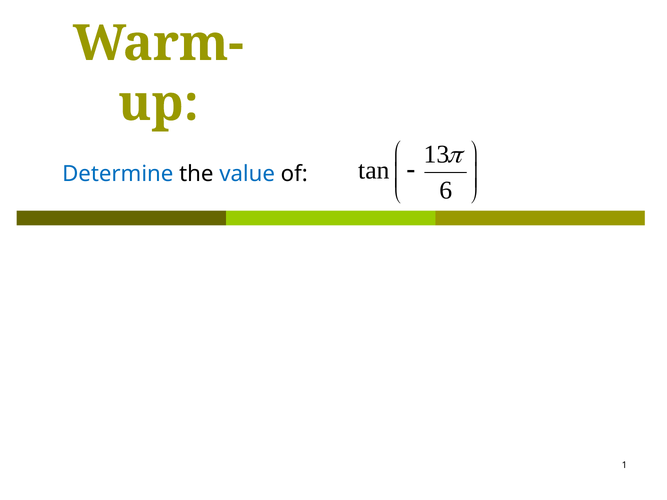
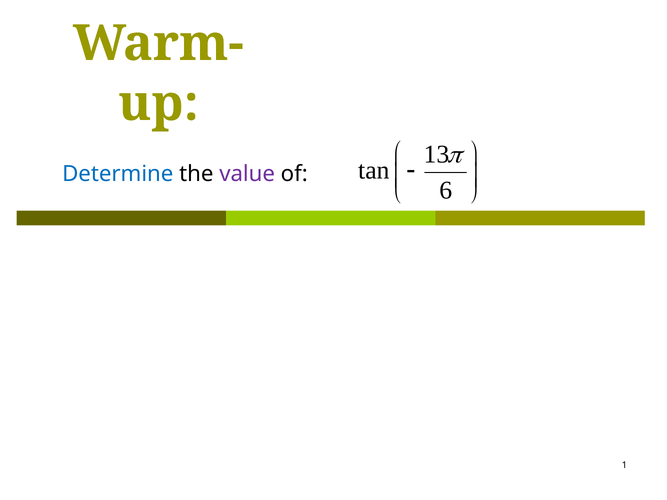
value colour: blue -> purple
